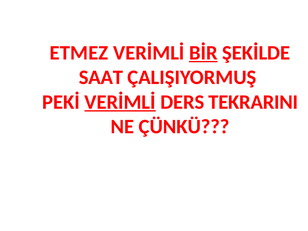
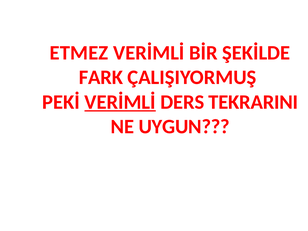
BİR underline: present -> none
SAAT: SAAT -> FARK
ÇÜNKÜ: ÇÜNKÜ -> UYGUN
